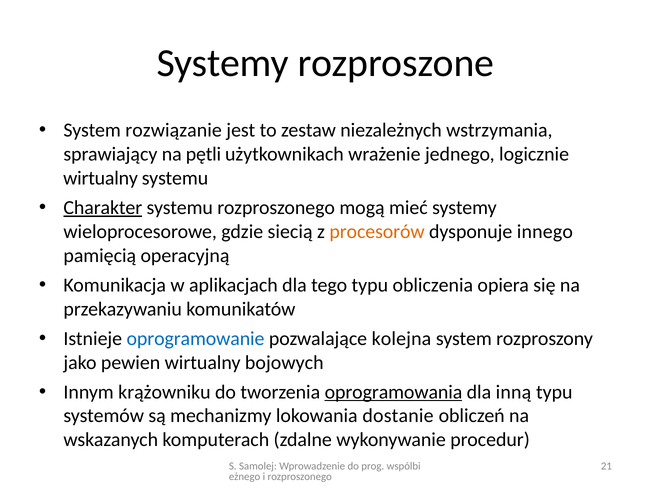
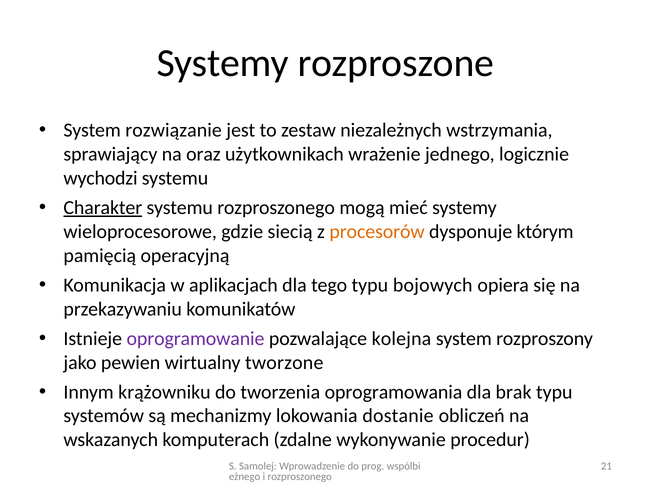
pętli: pętli -> oraz
wirtualny at (101, 178): wirtualny -> wychodzi
innego: innego -> którym
obliczenia: obliczenia -> bojowych
oprogramowanie colour: blue -> purple
bojowych: bojowych -> tworzone
oprogramowania underline: present -> none
inną: inną -> brak
